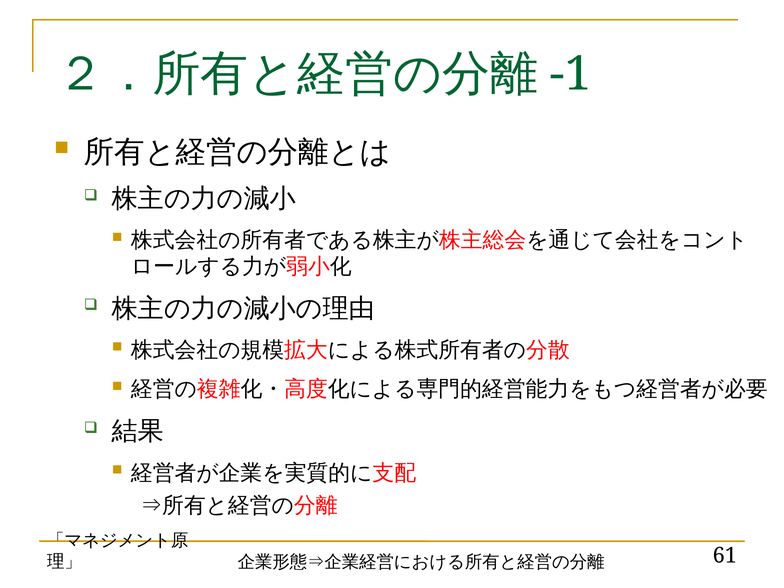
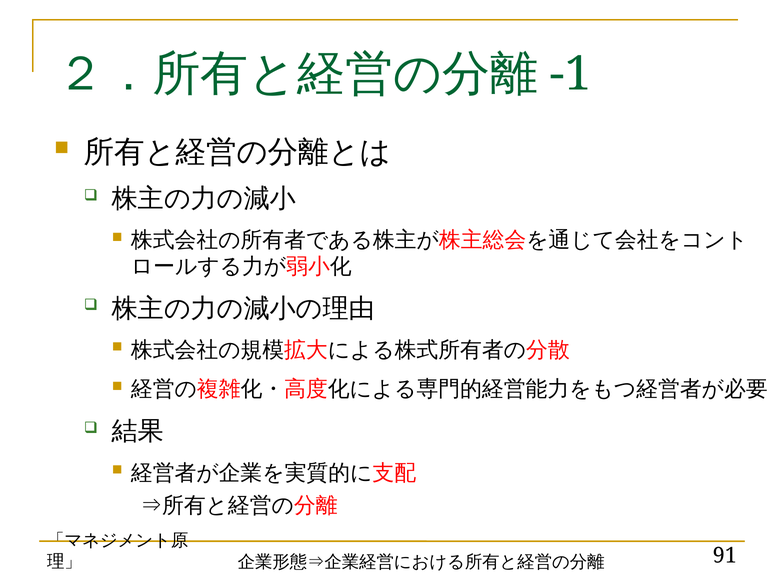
61: 61 -> 91
